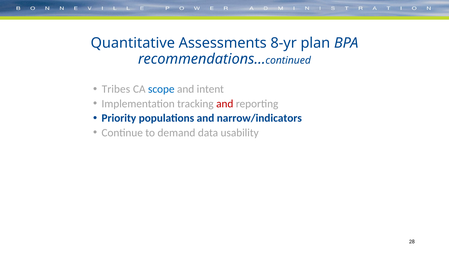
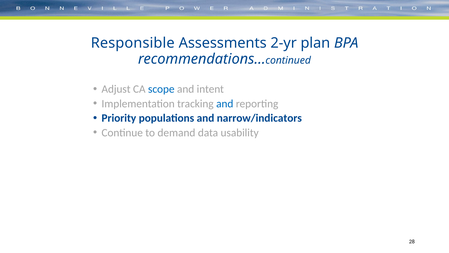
Quantitative: Quantitative -> Responsible
8-yr: 8-yr -> 2-yr
Tribes: Tribes -> Adjust
and at (225, 104) colour: red -> blue
